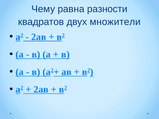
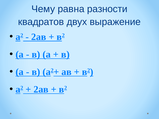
множители: множители -> выражение
